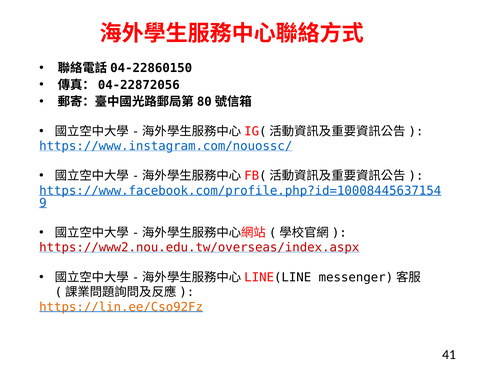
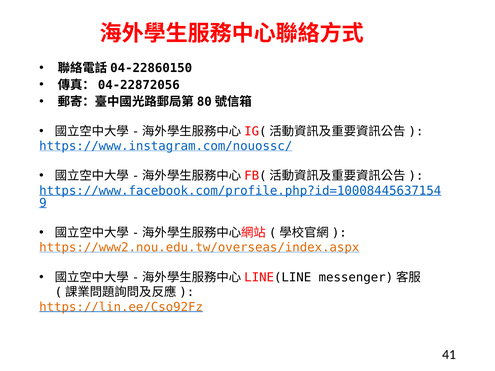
https://www2.nou.edu.tw/overseas/index.aspx colour: red -> orange
